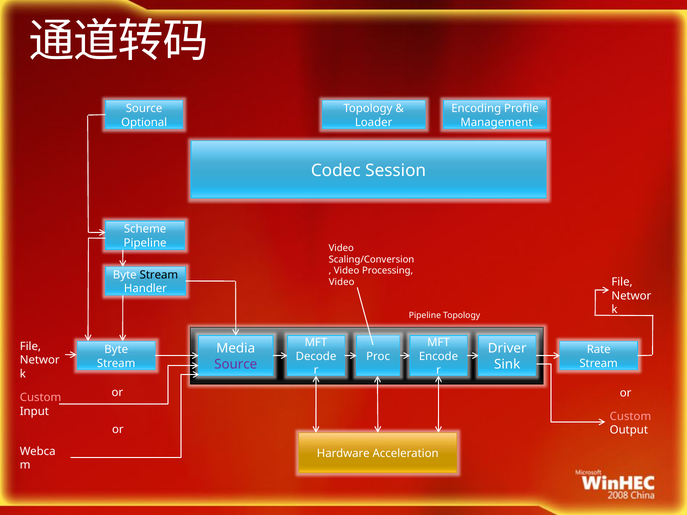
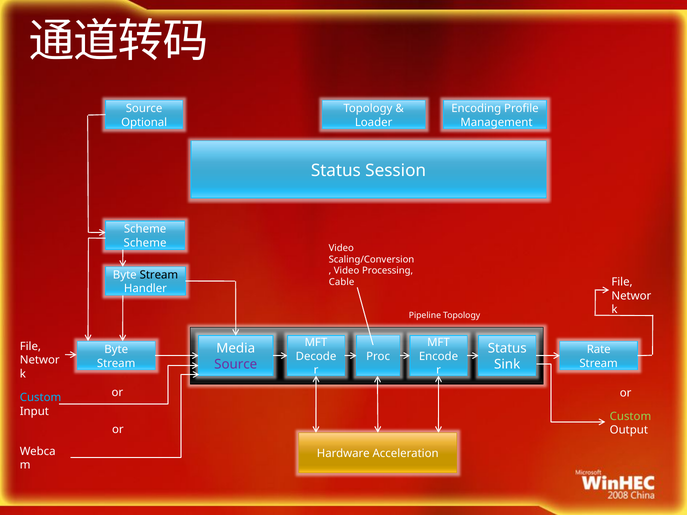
Codec at (336, 171): Codec -> Status
Pipeline at (145, 243): Pipeline -> Scheme
Video at (342, 282): Video -> Cable
Driver at (507, 349): Driver -> Status
Custom at (41, 398) colour: pink -> light blue
Custom at (630, 417) colour: pink -> light green
